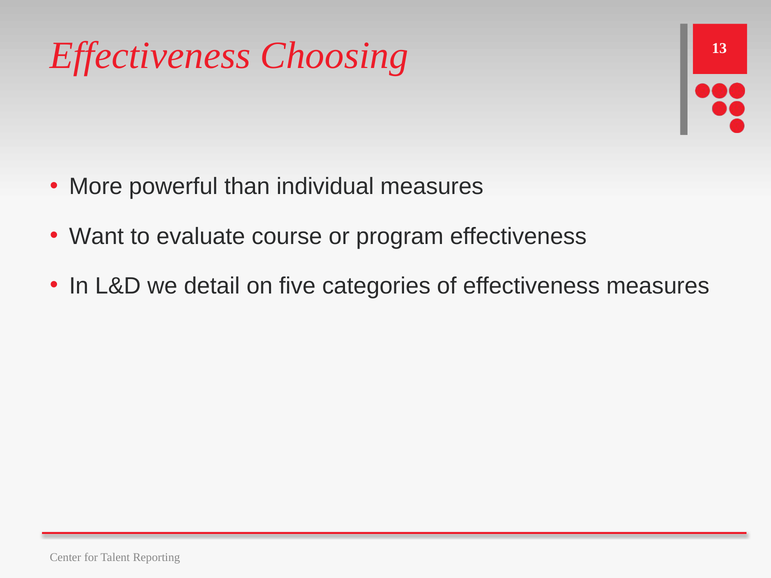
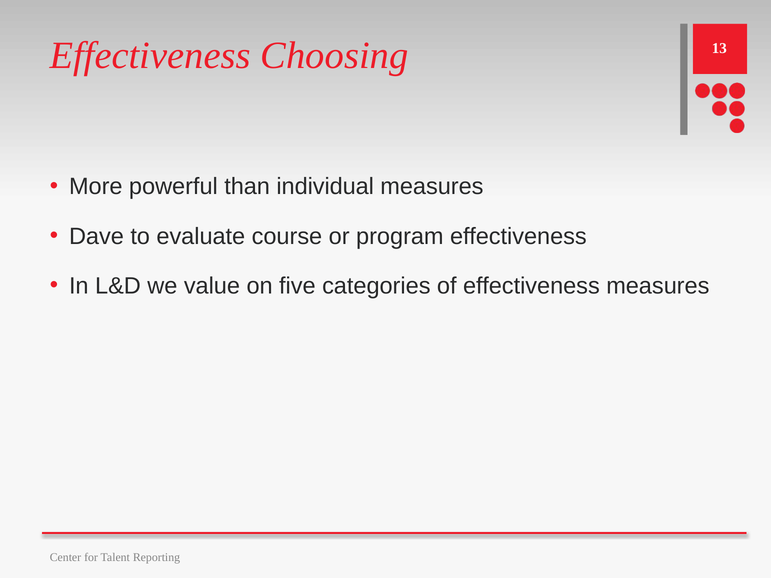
Want: Want -> Dave
detail: detail -> value
